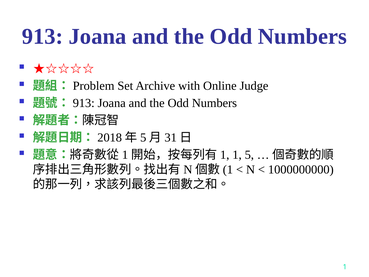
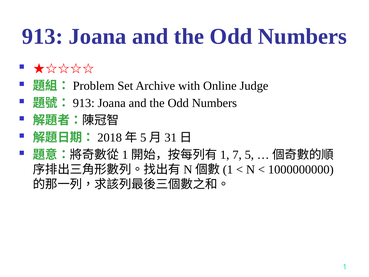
1 at (237, 155): 1 -> 7
